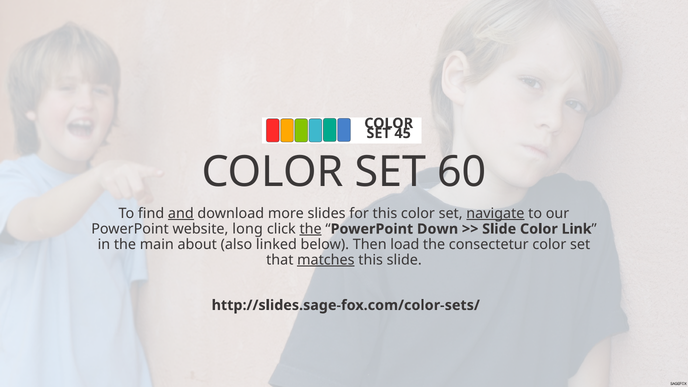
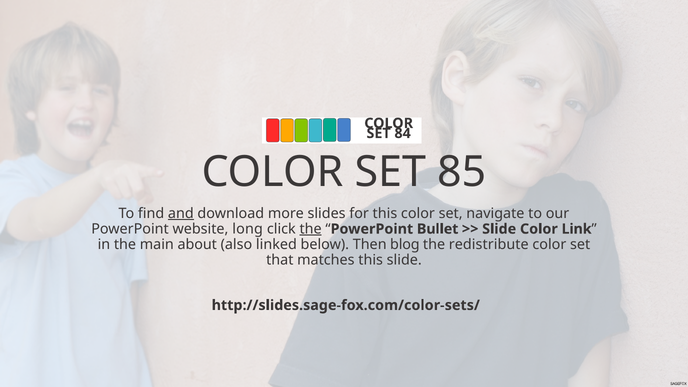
45: 45 -> 84
60: 60 -> 85
navigate underline: present -> none
Down: Down -> Bullet
load: load -> blog
consectetur: consectetur -> redistribute
matches underline: present -> none
